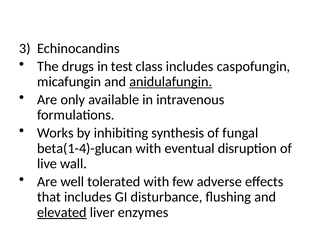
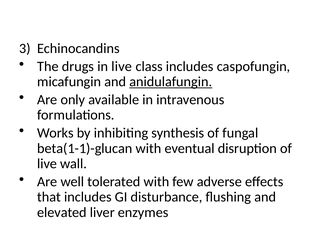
in test: test -> live
beta(1-4)-glucan: beta(1-4)-glucan -> beta(1-1)-glucan
elevated underline: present -> none
